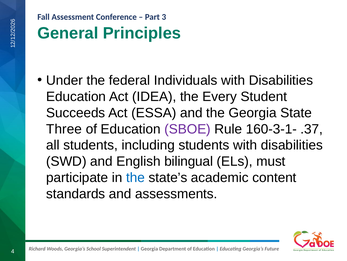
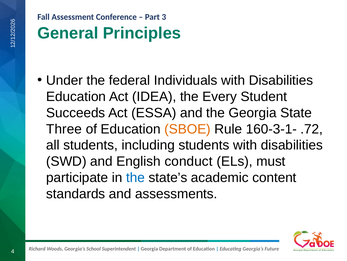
SBOE colour: purple -> orange
.37: .37 -> .72
bilingual: bilingual -> conduct
